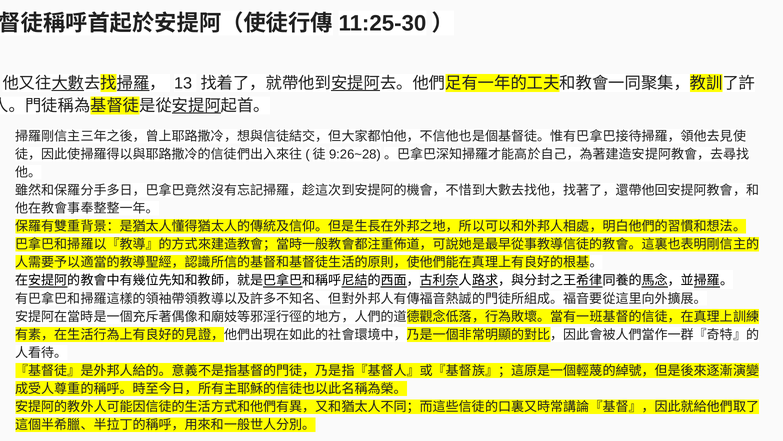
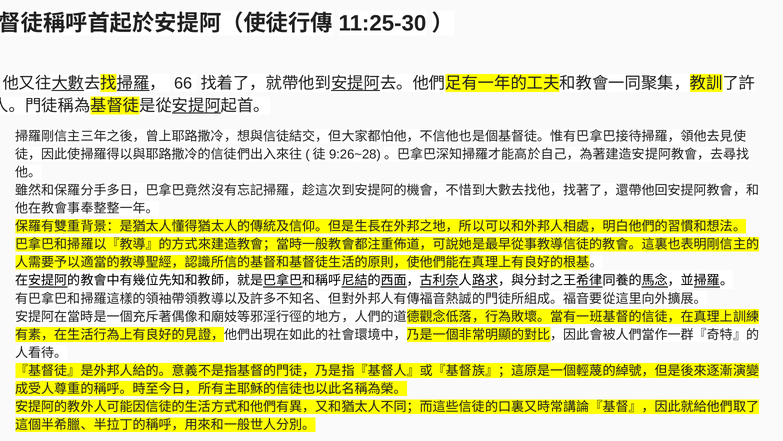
13: 13 -> 66
